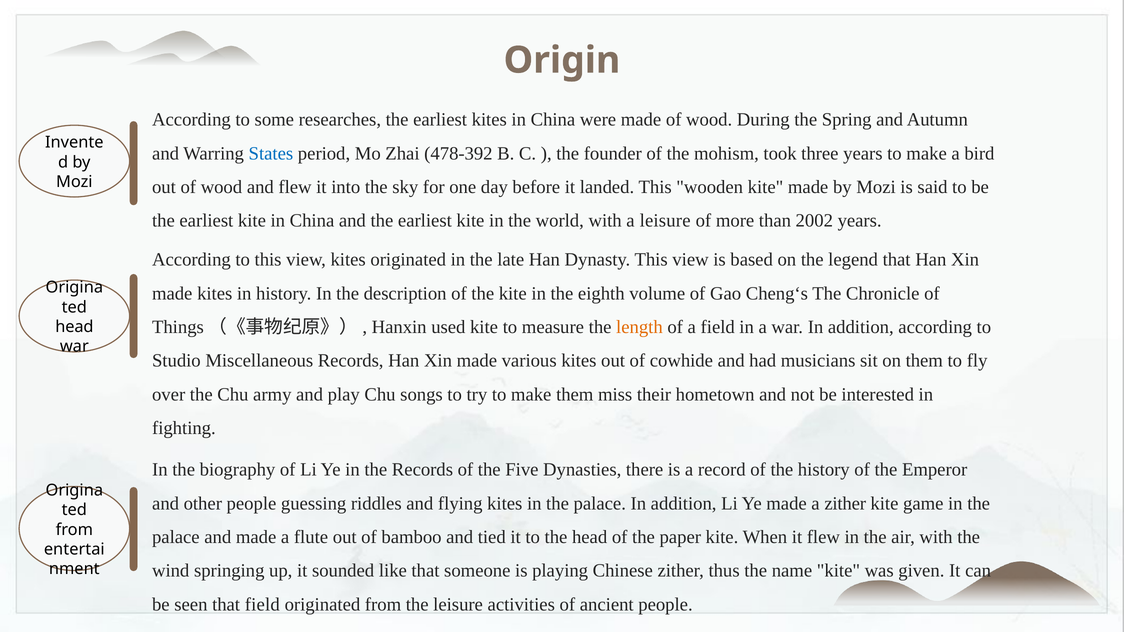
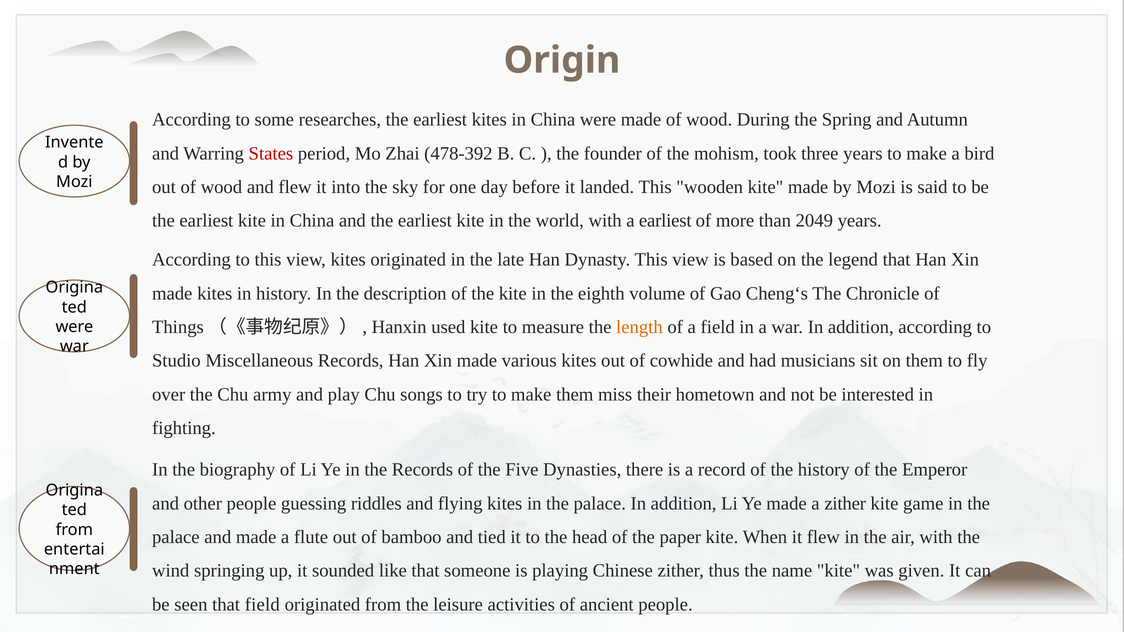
States colour: blue -> red
a leisure: leisure -> earliest
2002: 2002 -> 2049
head at (74, 327): head -> were
